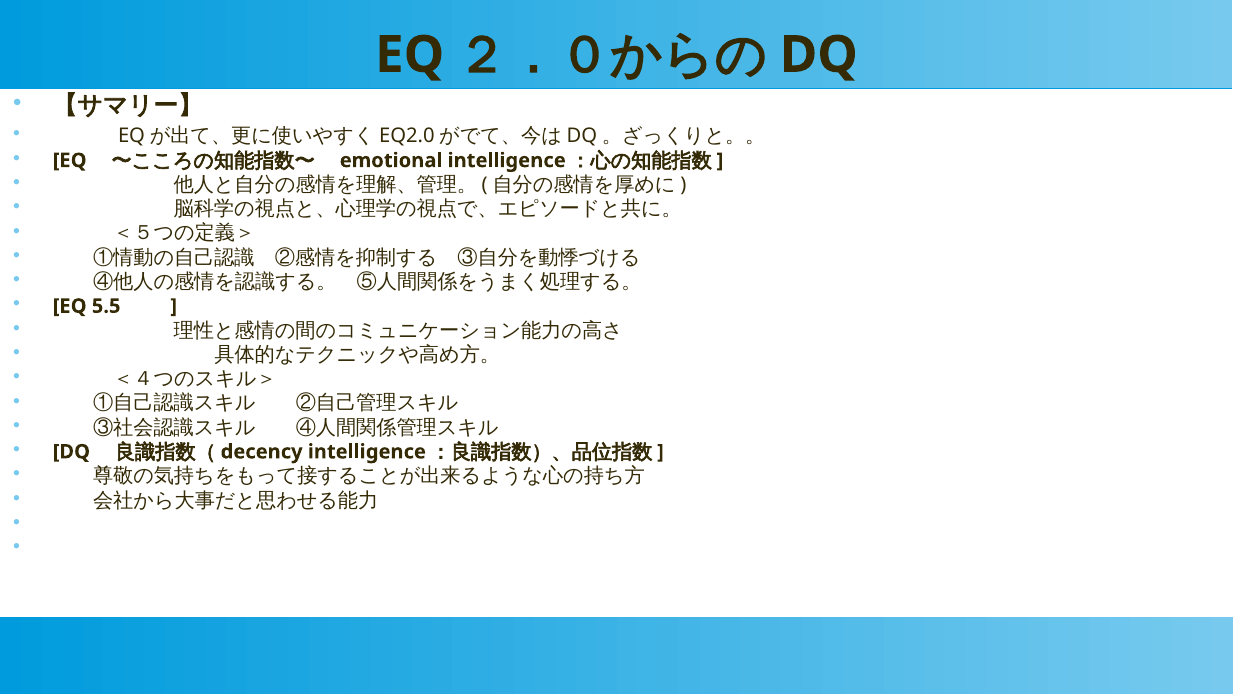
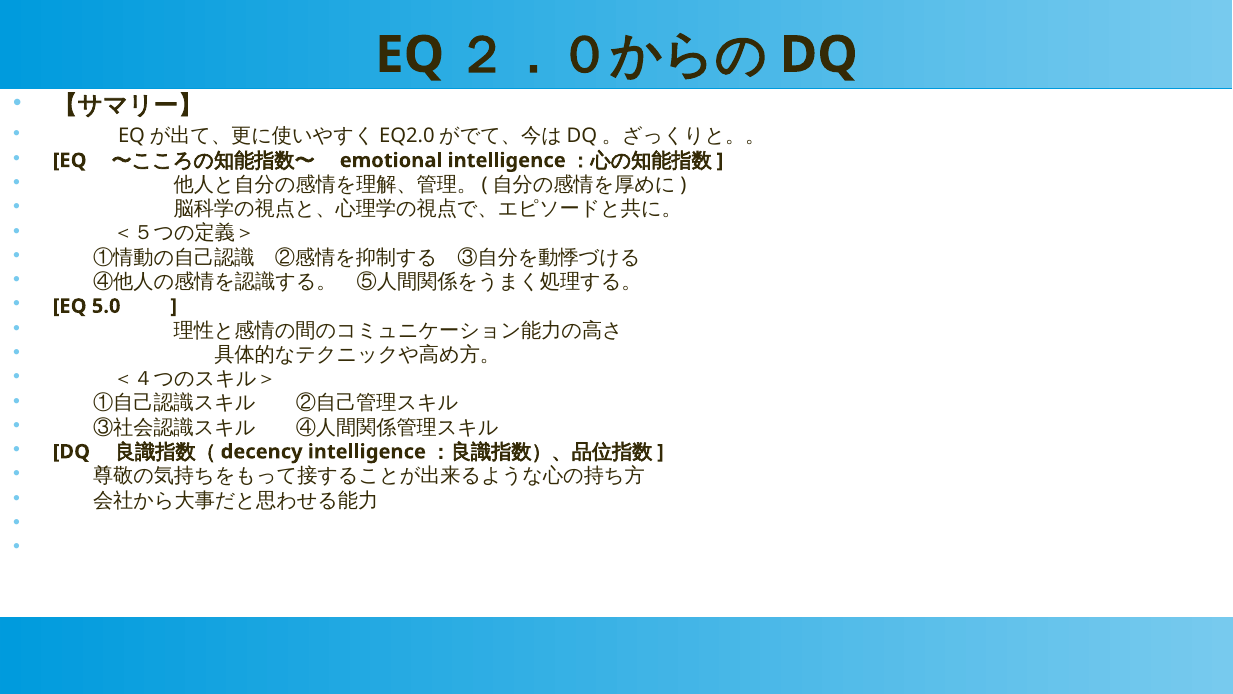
5.5: 5.5 -> 5.0
